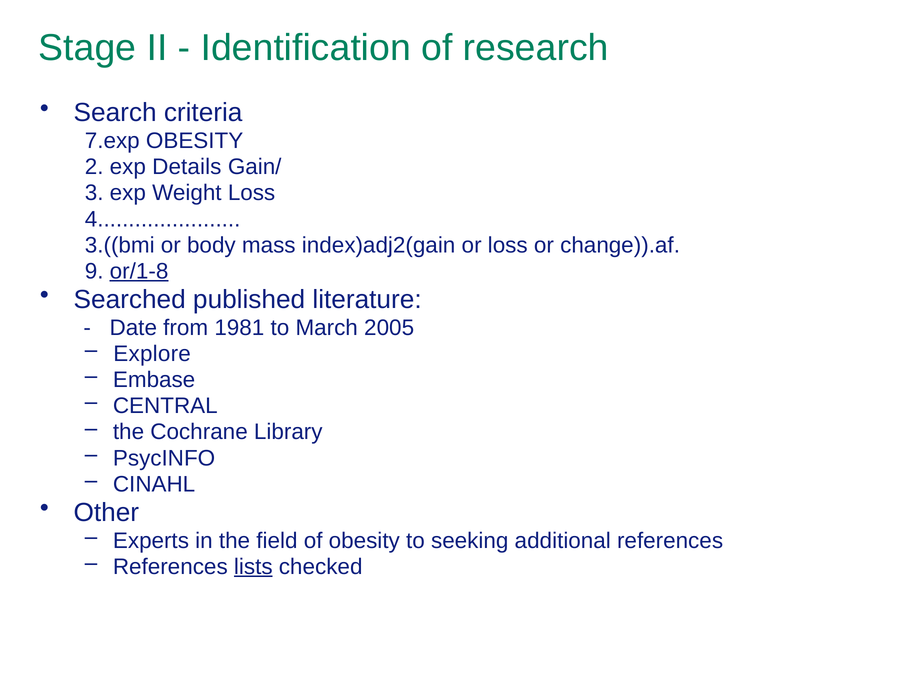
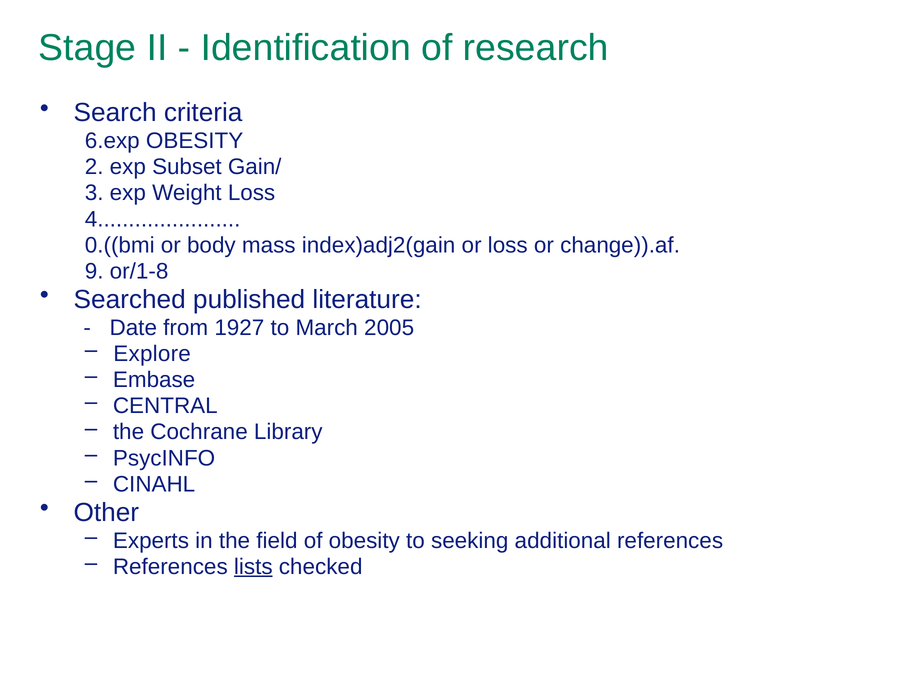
7.exp: 7.exp -> 6.exp
Details: Details -> Subset
3.((bmi: 3.((bmi -> 0.((bmi
or/1-8 underline: present -> none
1981: 1981 -> 1927
